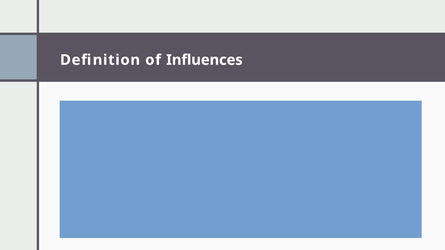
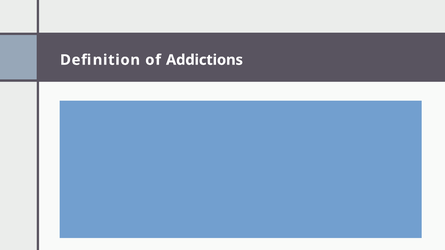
Influences: Influences -> Addictions
